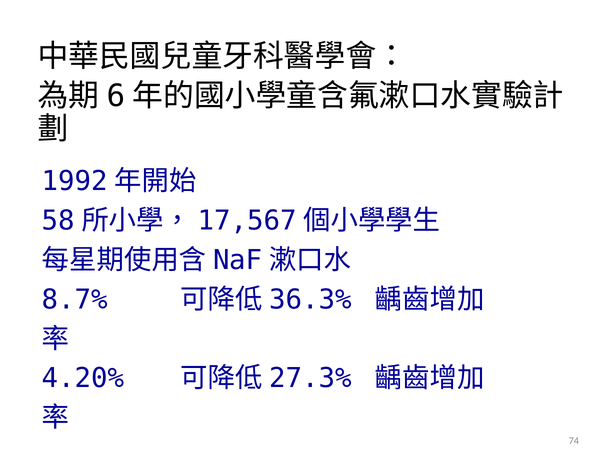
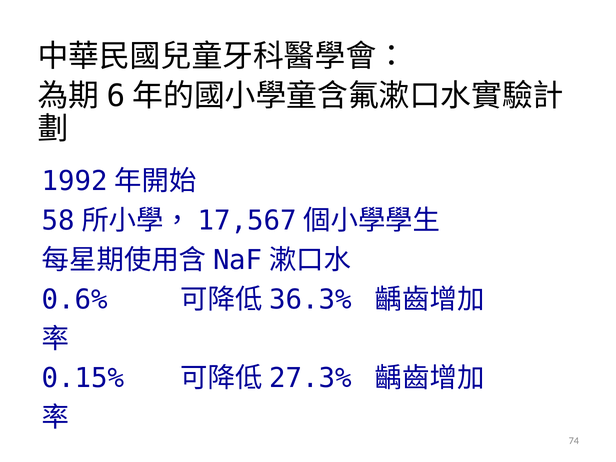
8.7%: 8.7% -> 0.6%
4.20%: 4.20% -> 0.15%
